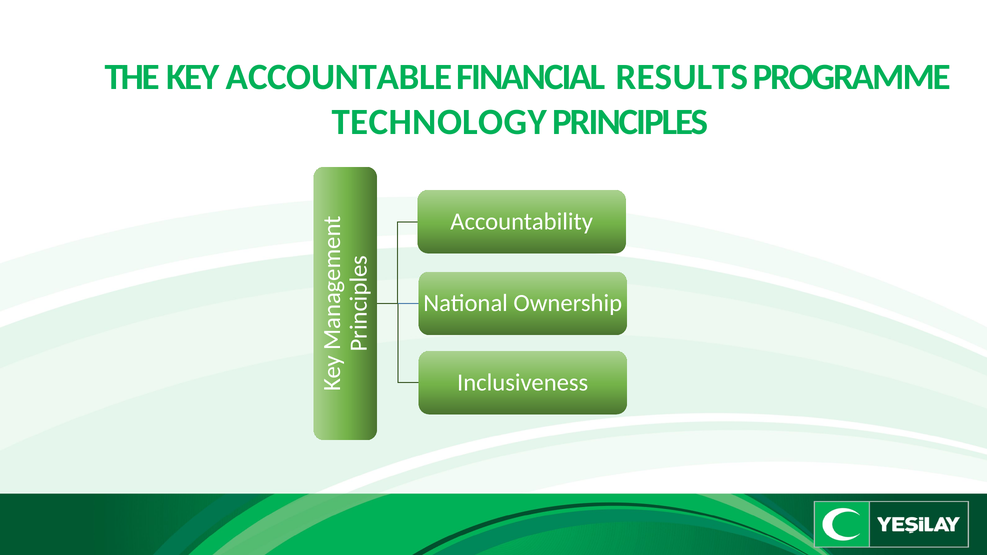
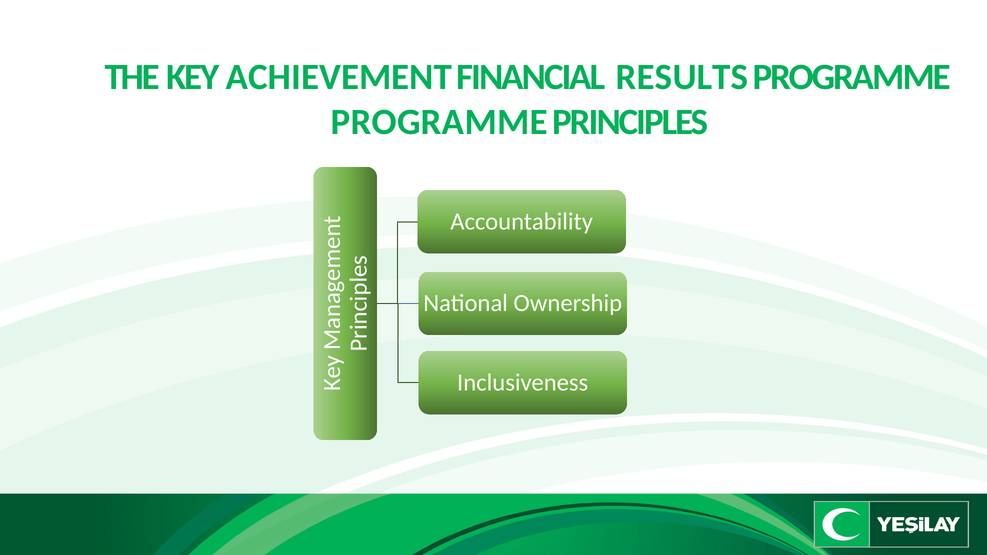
ACCOUNTABLE: ACCOUNTABLE -> ACHIEVEMENT
TECHNOLOGY at (439, 122): TECHNOLOGY -> PROGRAMME
